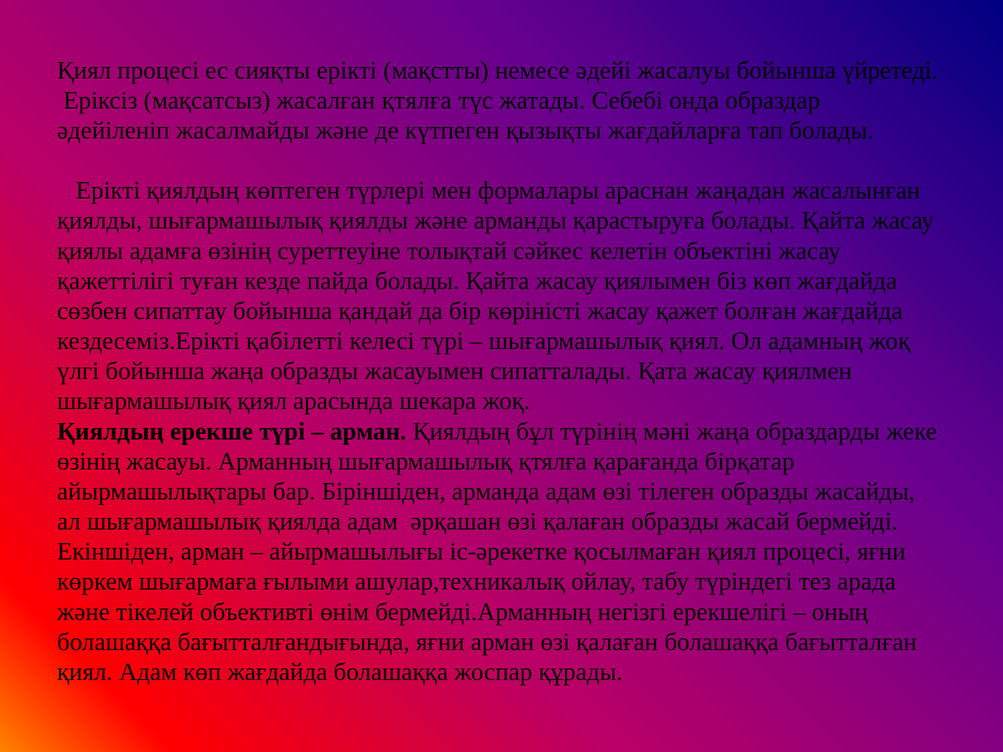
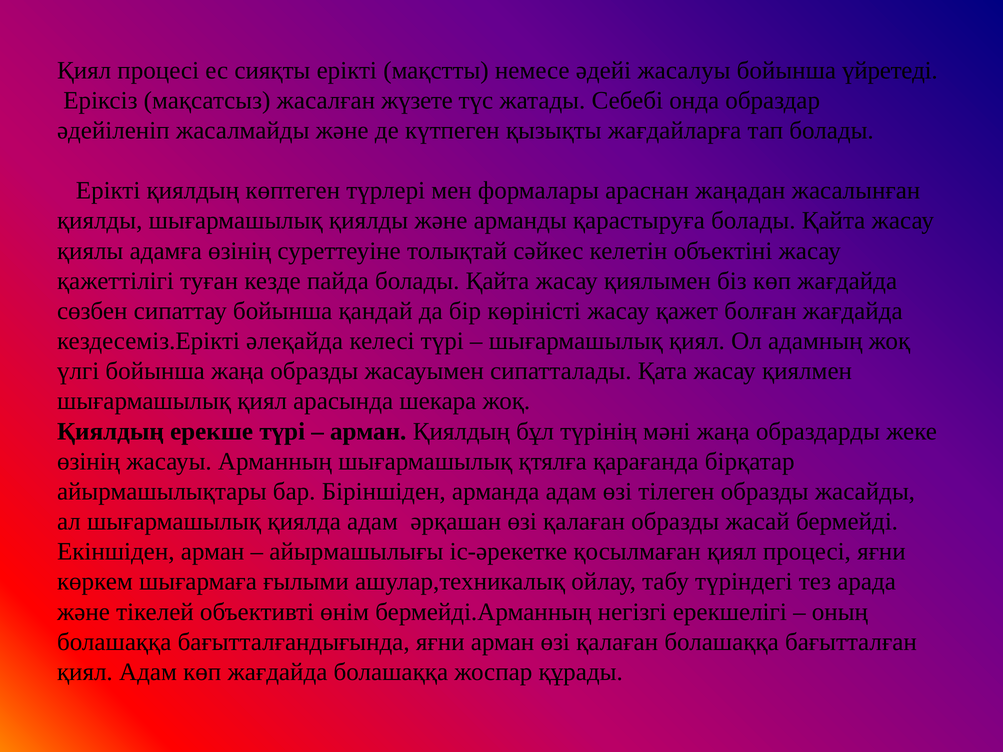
жасалған қтялға: қтялға -> жүзете
қабілетті: қабілетті -> әлеқайда
